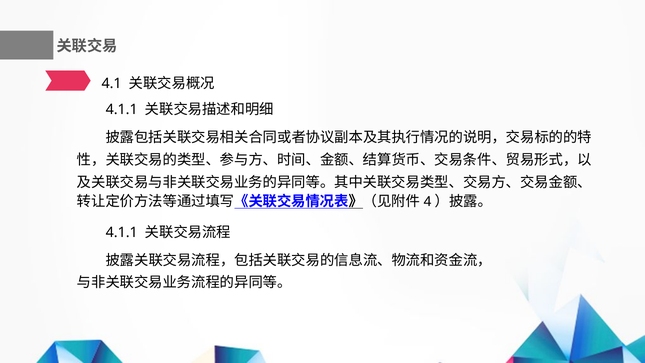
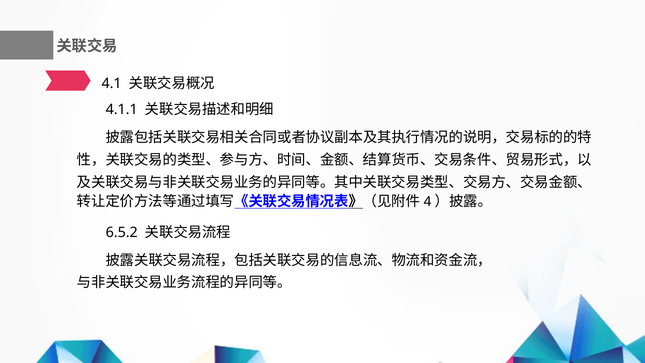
4.1.1 at (122, 232): 4.1.1 -> 6.5.2
